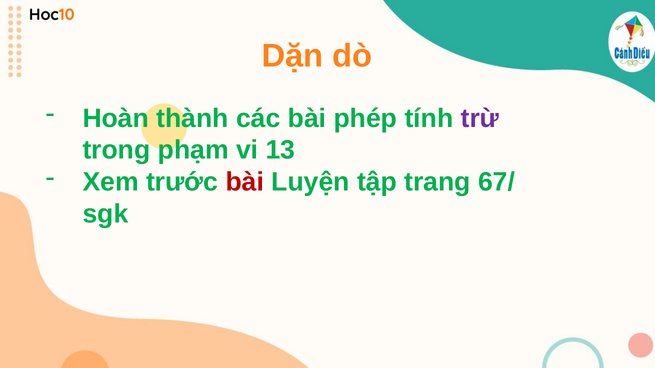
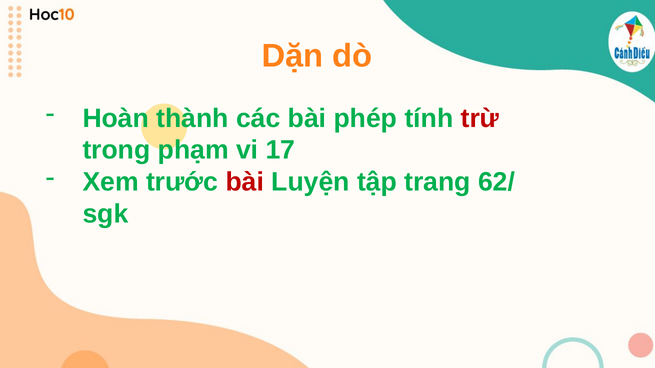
trừ colour: purple -> red
13: 13 -> 17
67/: 67/ -> 62/
